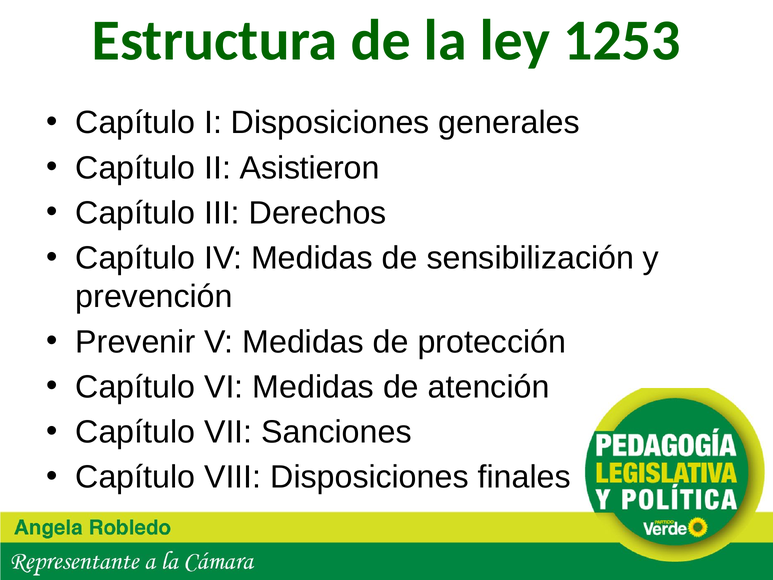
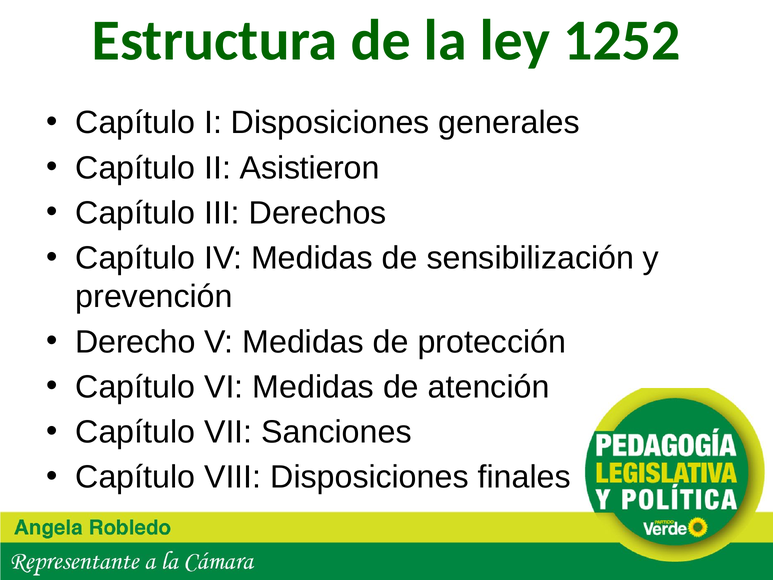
1253: 1253 -> 1252
Prevenir: Prevenir -> Derecho
